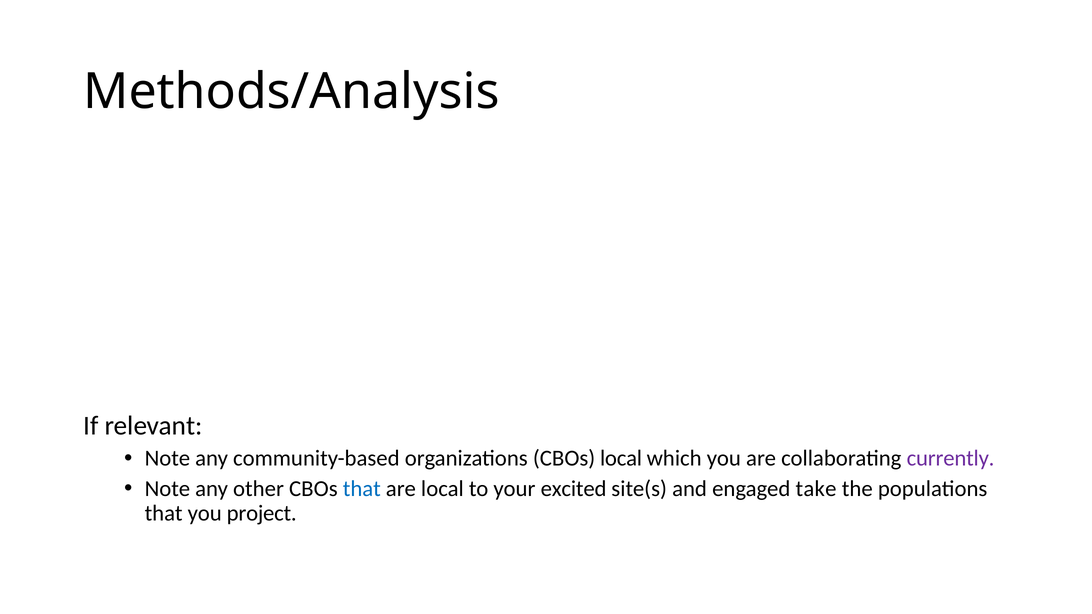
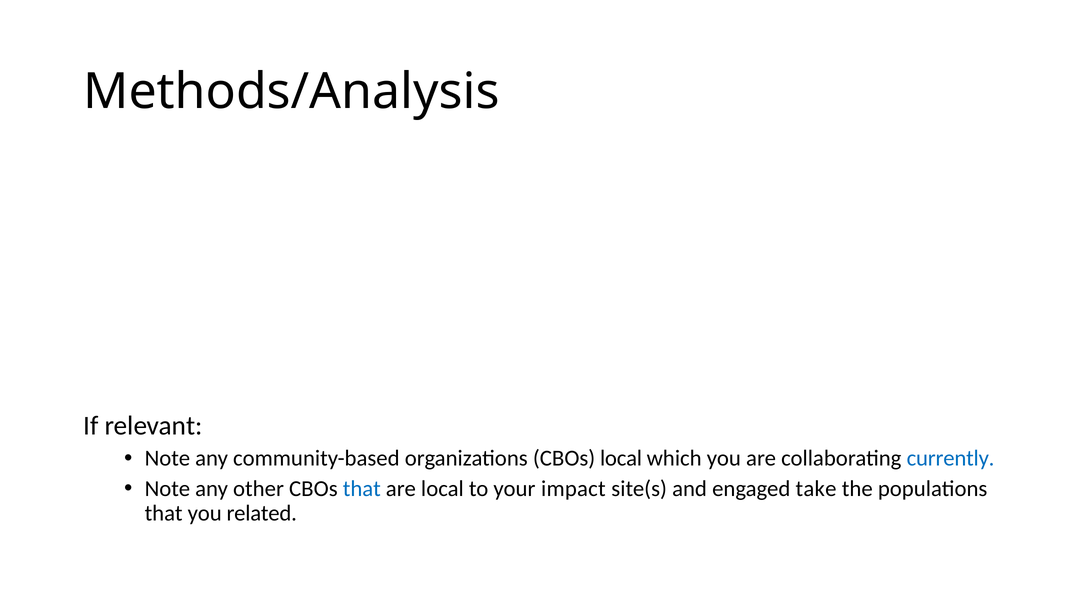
currently colour: purple -> blue
excited: excited -> impact
project: project -> related
